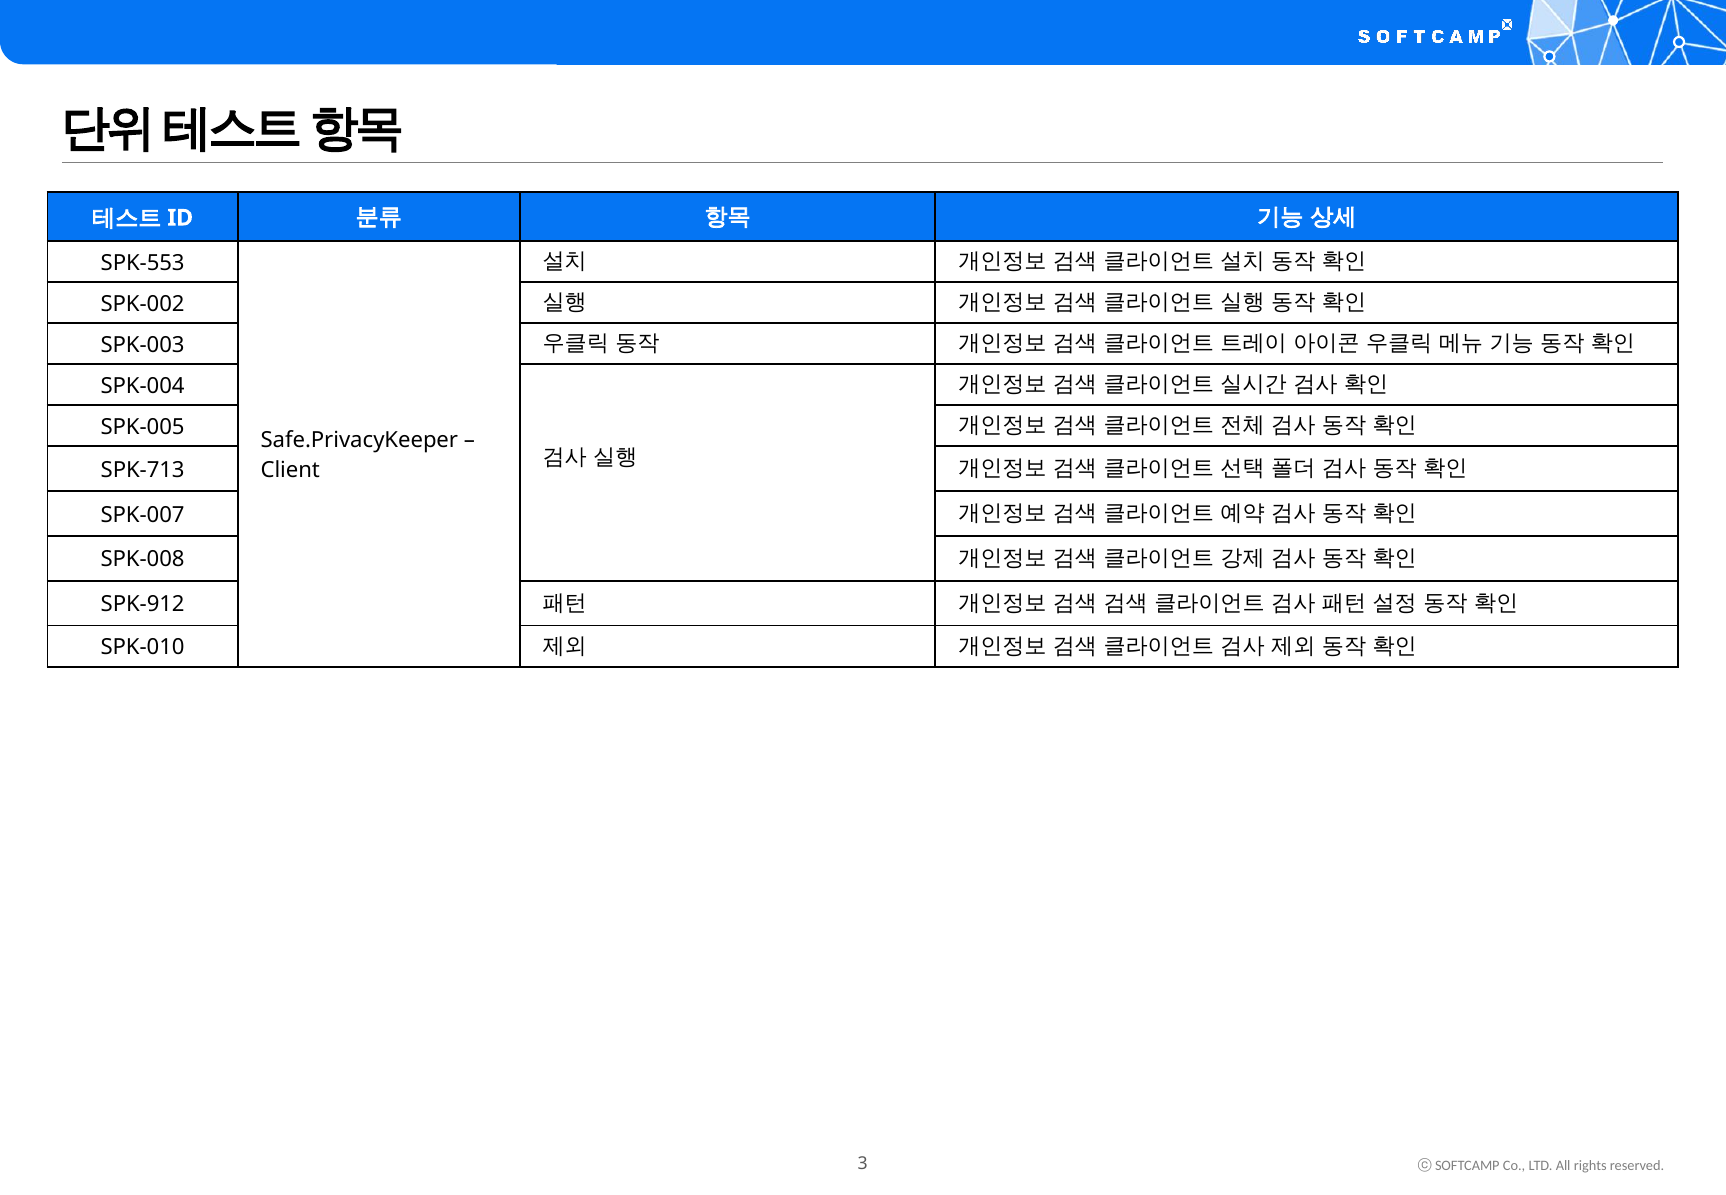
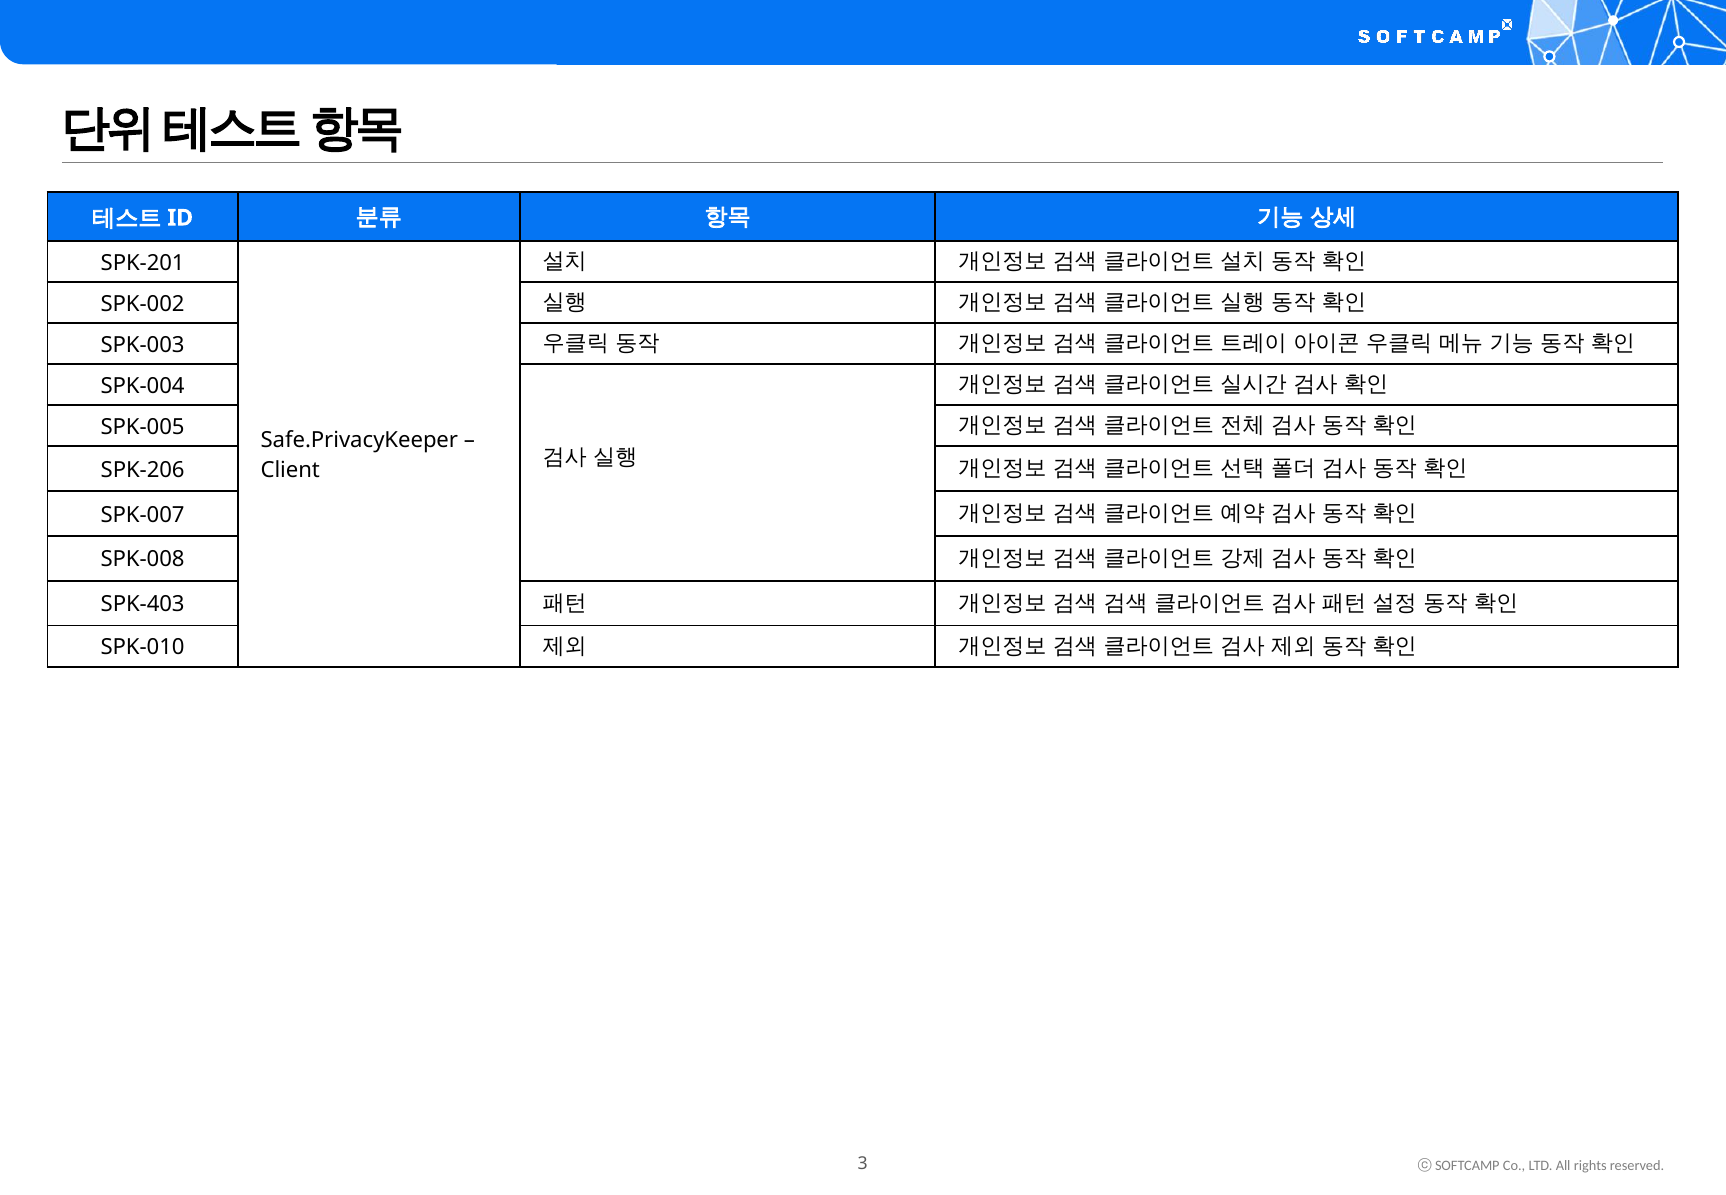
SPK-553: SPK-553 -> SPK-201
SPK-713: SPK-713 -> SPK-206
SPK-912: SPK-912 -> SPK-403
